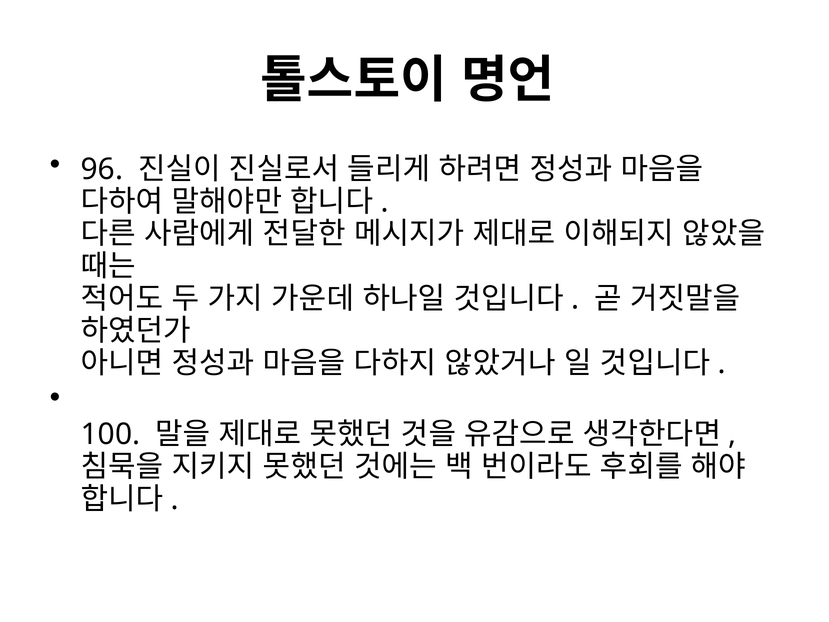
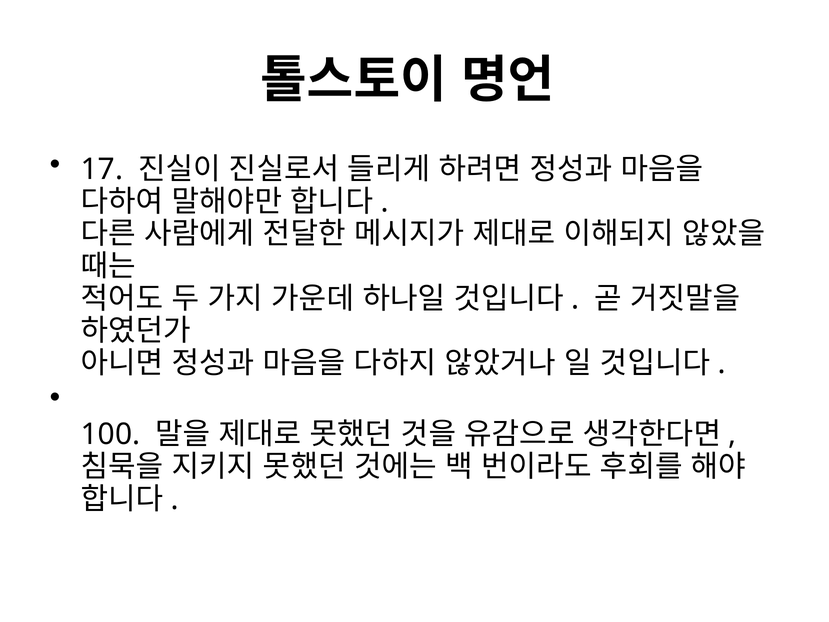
96: 96 -> 17
